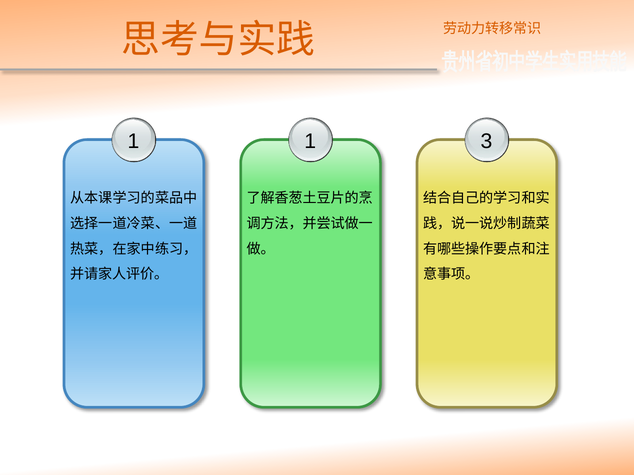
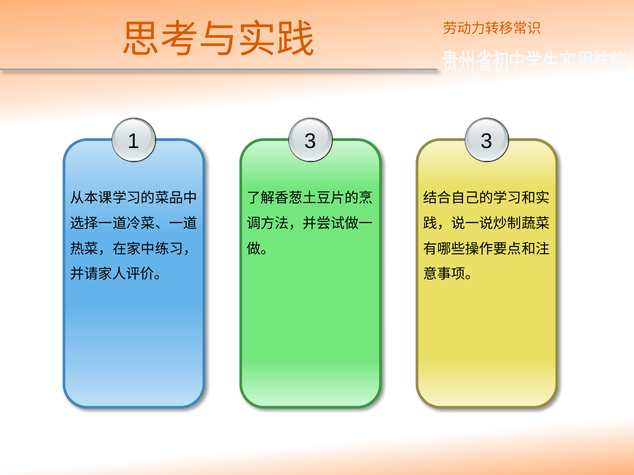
1 1: 1 -> 3
